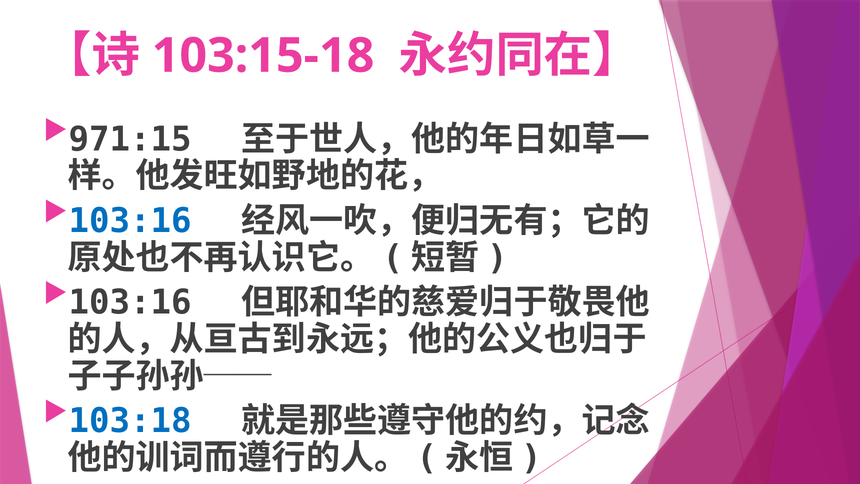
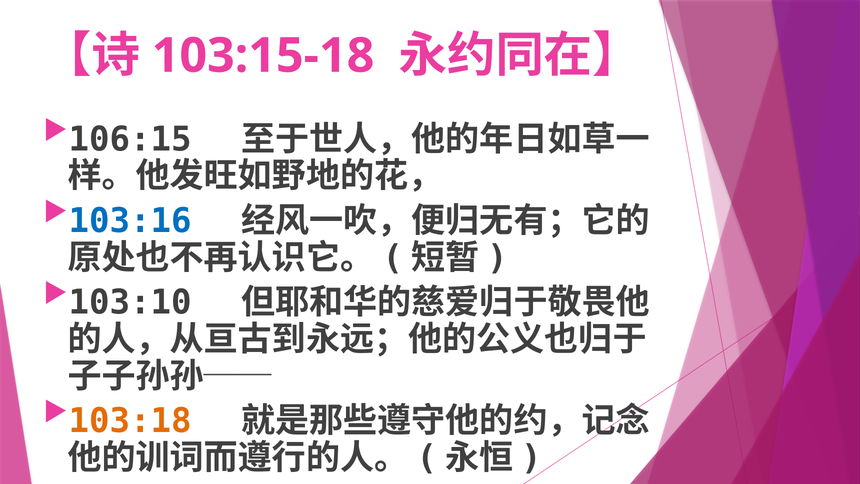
971:15: 971:15 -> 106:15
103:16 at (130, 303): 103:16 -> 103:10
103:18 colour: blue -> orange
